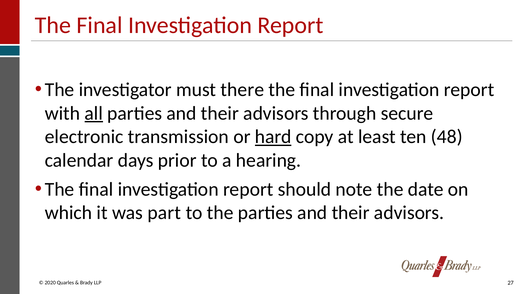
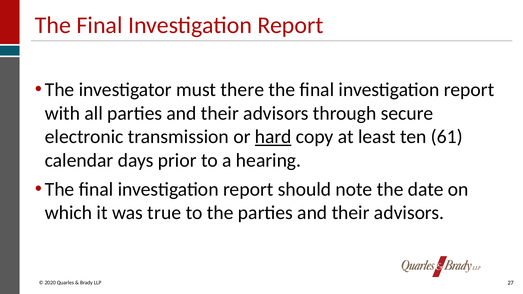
all underline: present -> none
48: 48 -> 61
part: part -> true
